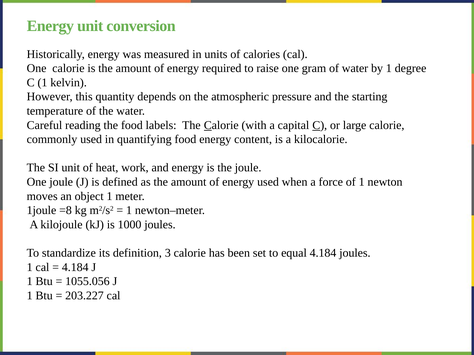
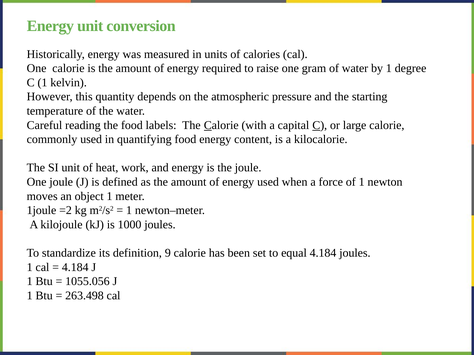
=8: =8 -> =2
3: 3 -> 9
203.227: 203.227 -> 263.498
